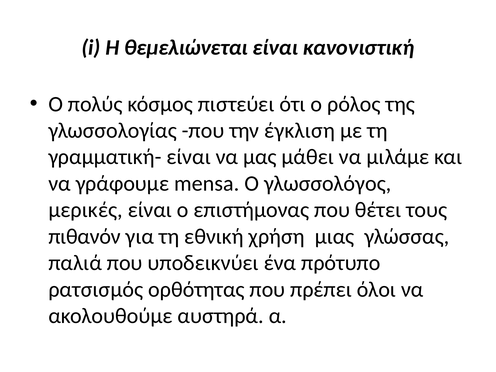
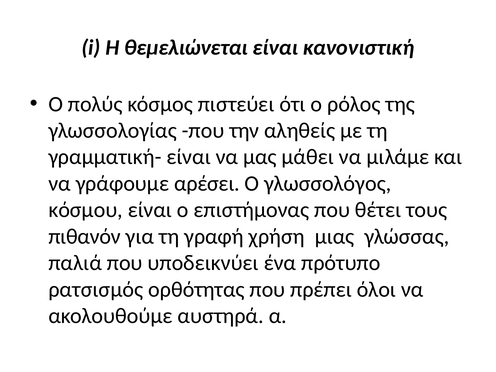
έγκλιση: έγκλιση -> αληθείς
mensa: mensa -> αρέσει
μερικές: μερικές -> κόσμου
εθνική: εθνική -> γραφή
